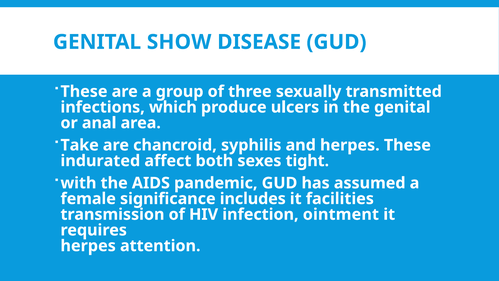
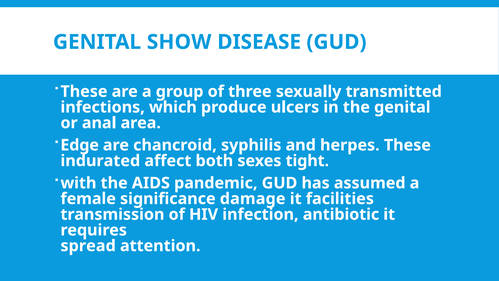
Take: Take -> Edge
includes: includes -> damage
ointment: ointment -> antibiotic
herpes at (88, 246): herpes -> spread
